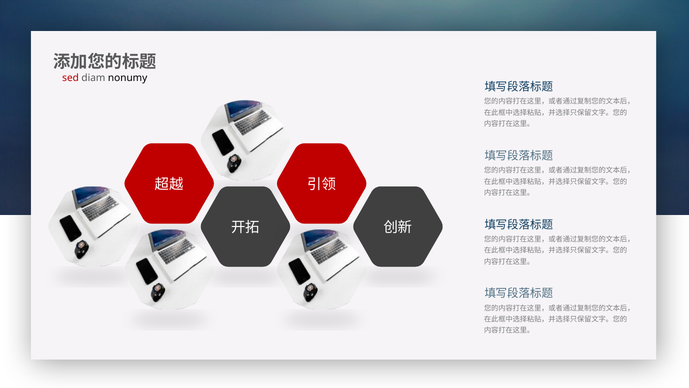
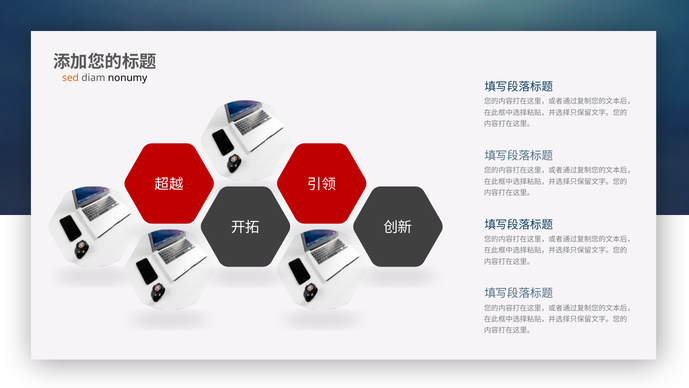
sed colour: red -> orange
